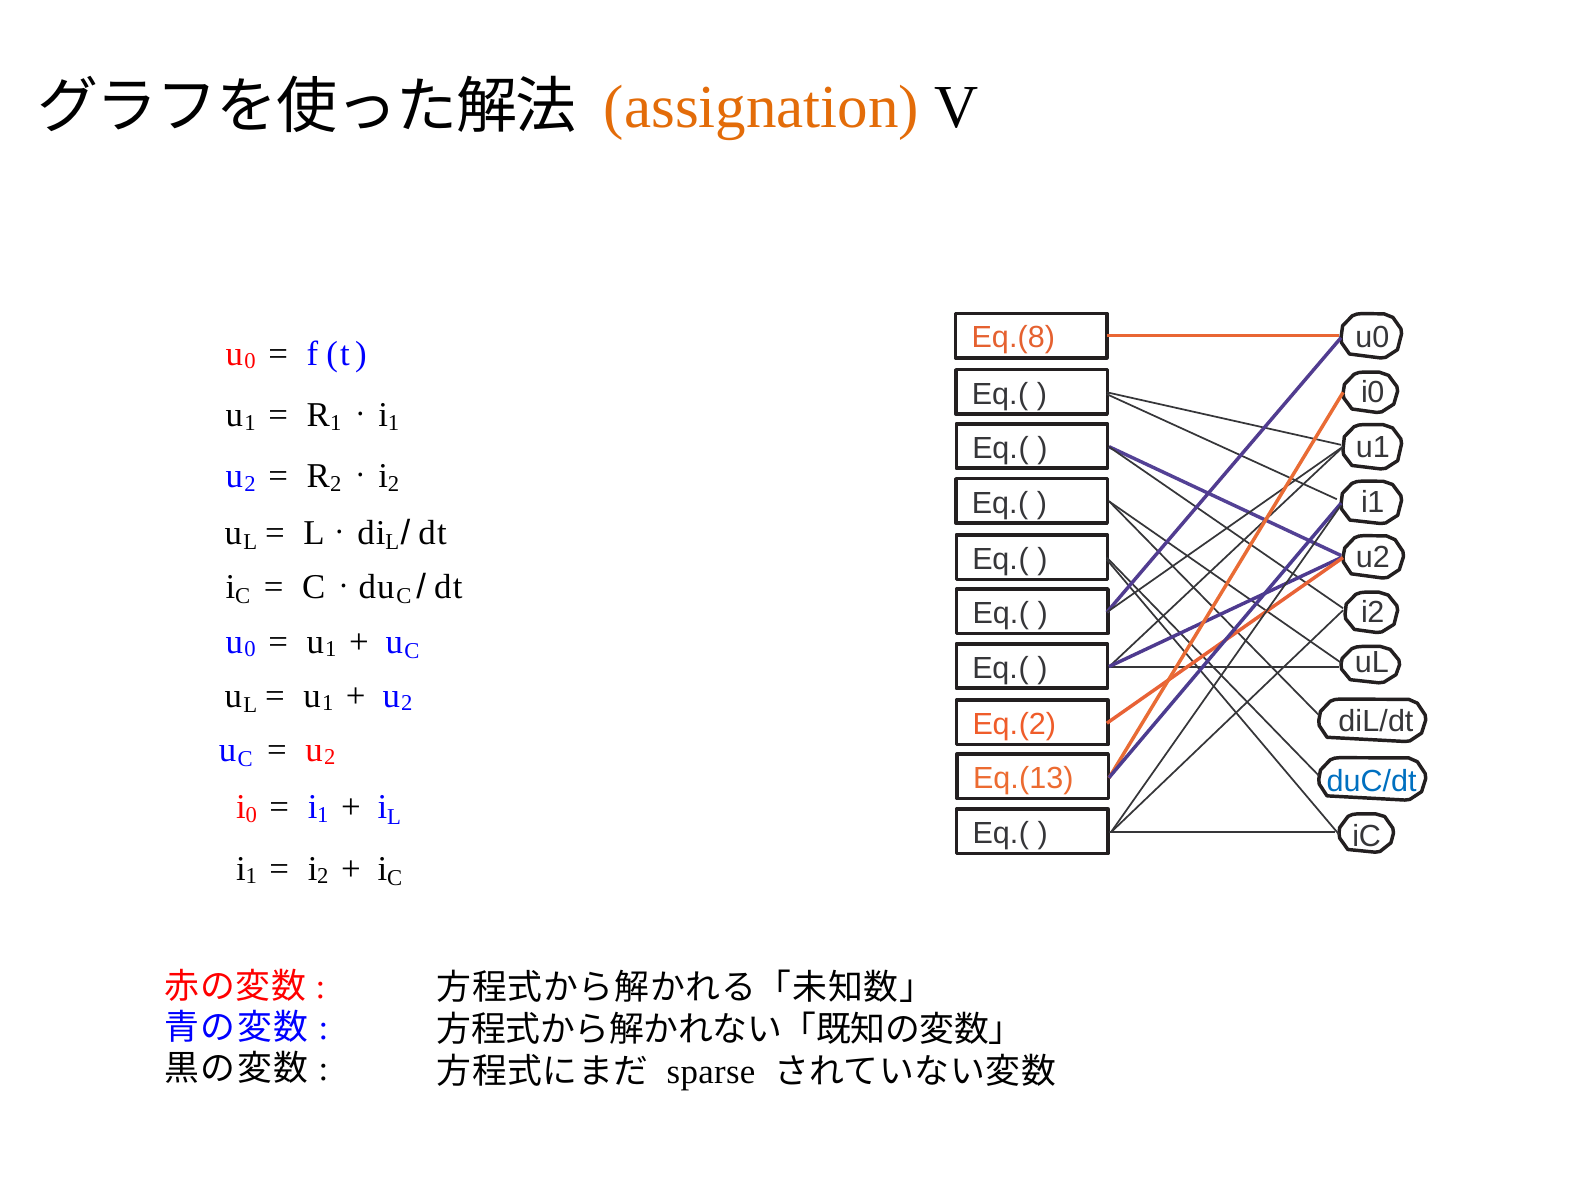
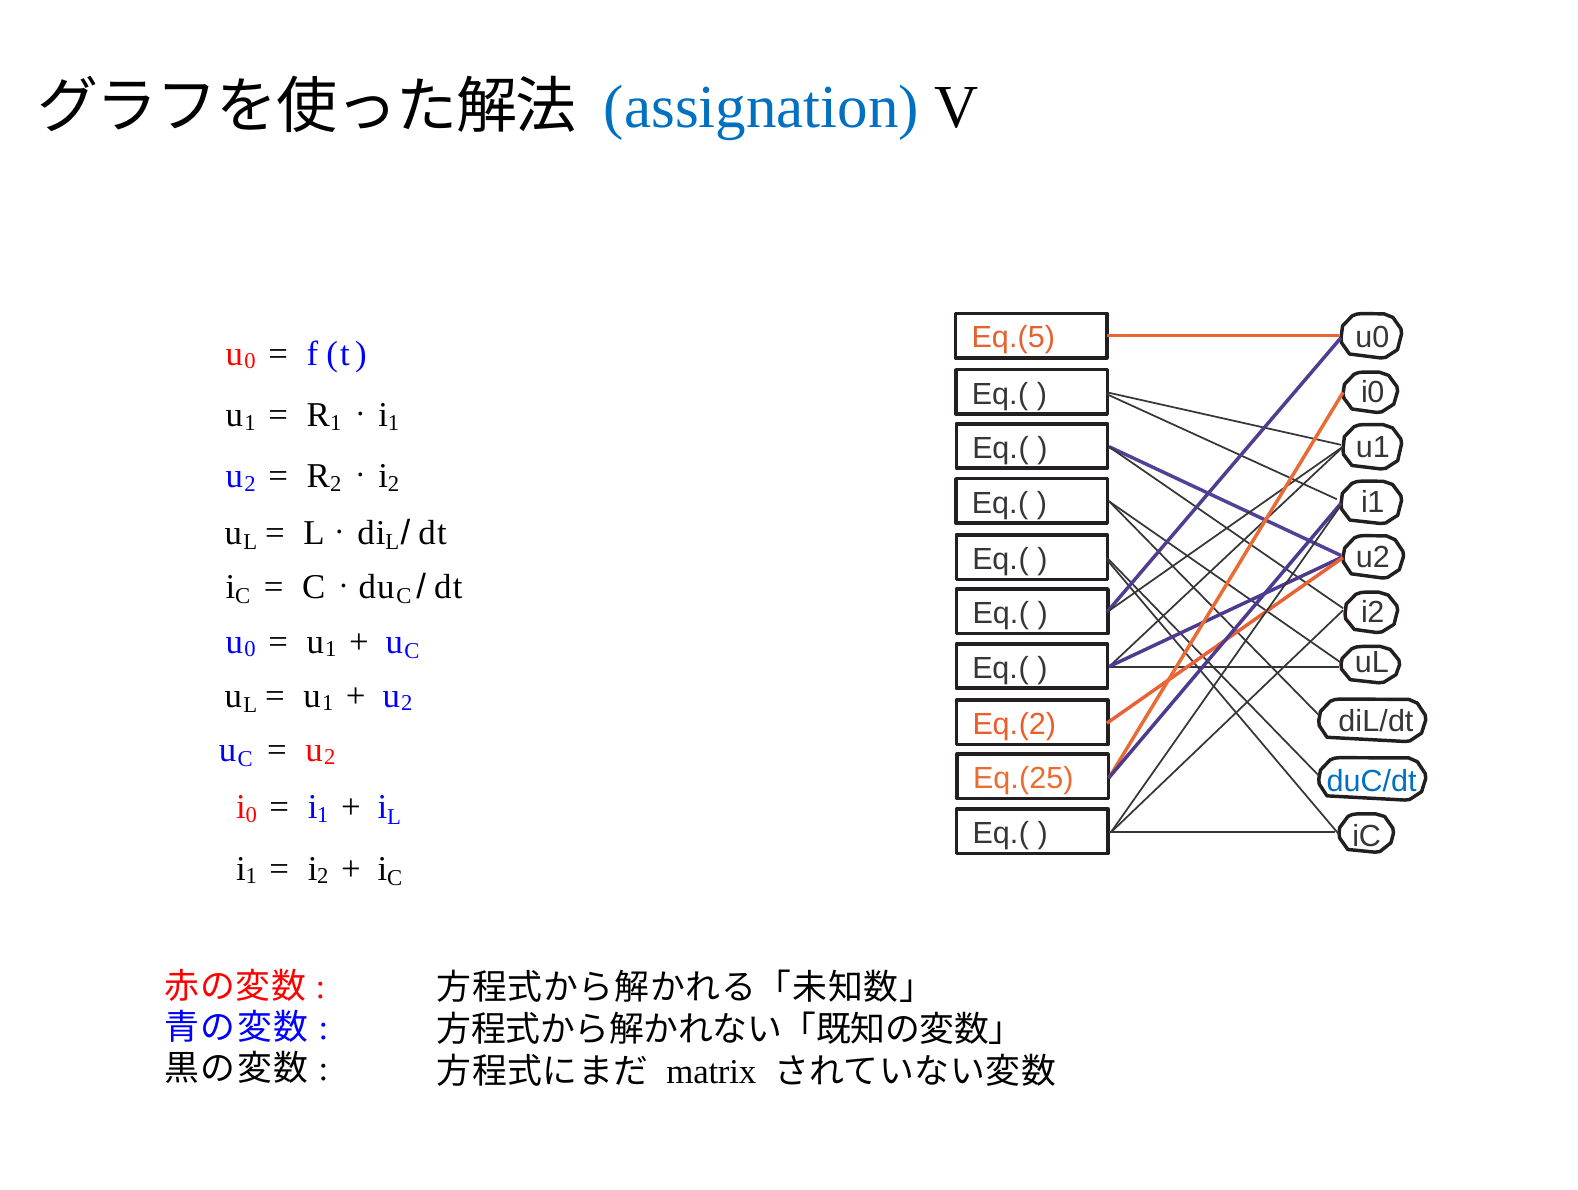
assignation colour: orange -> blue
Eq.(8: Eq.(8 -> Eq.(5
Eq.(13: Eq.(13 -> Eq.(25
sparse: sparse -> matrix
